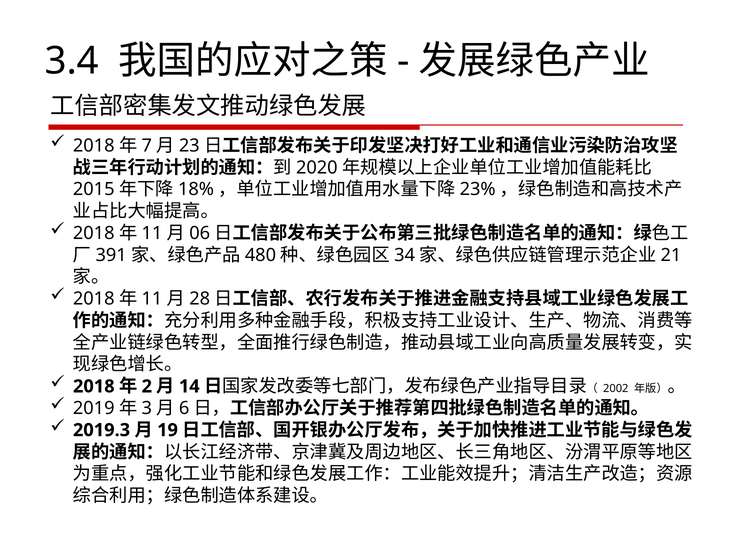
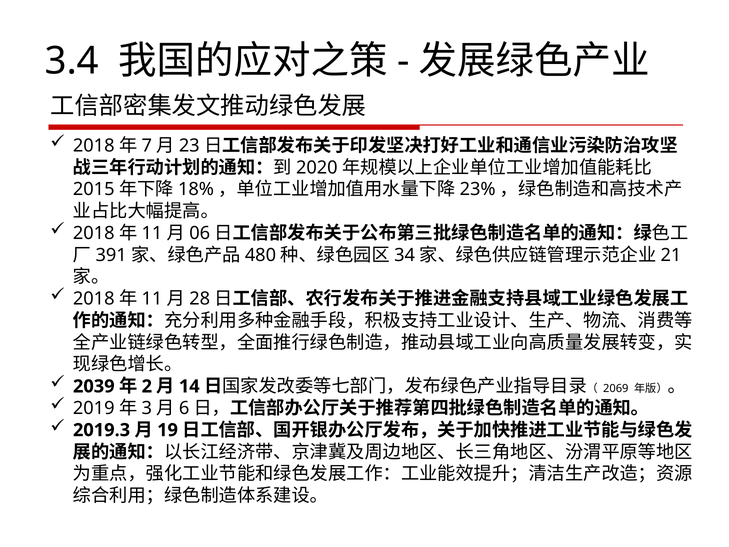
2018: 2018 -> 2039
2002: 2002 -> 2069
